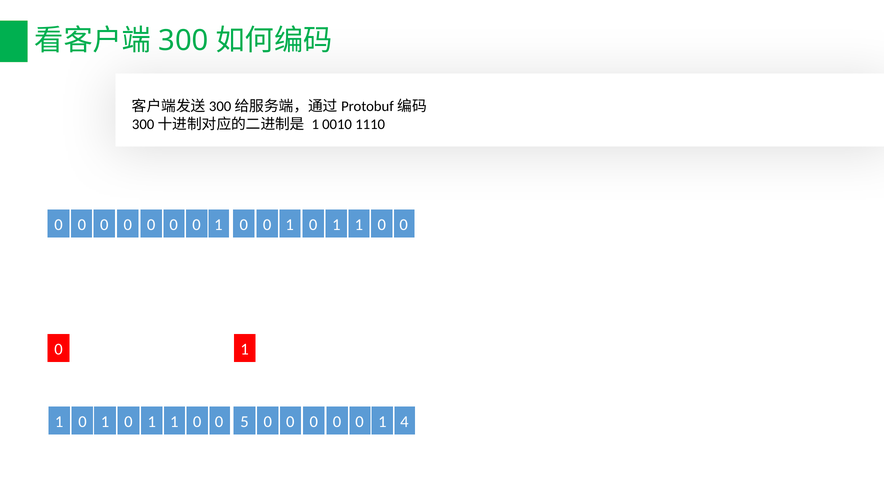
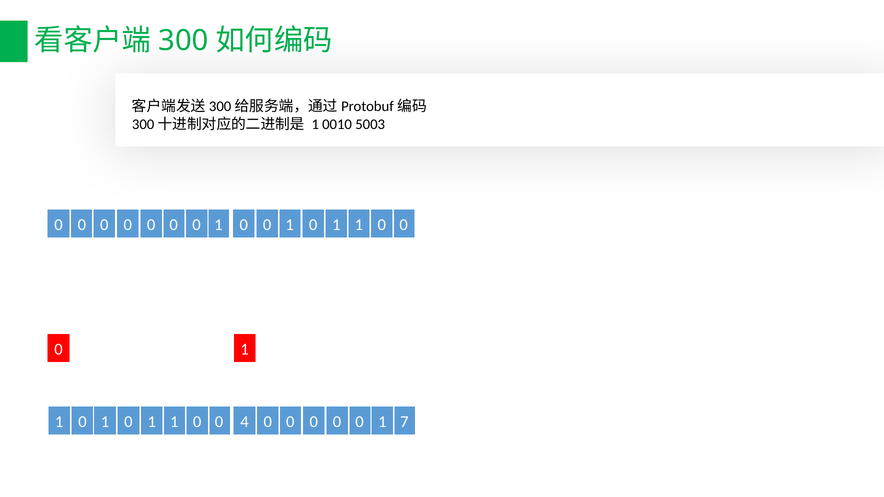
1110: 1110 -> 5003
5: 5 -> 4
4: 4 -> 7
